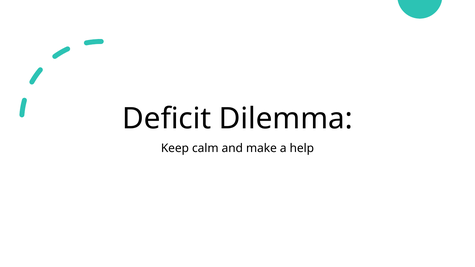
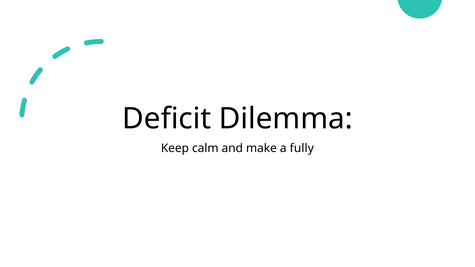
help: help -> fully
